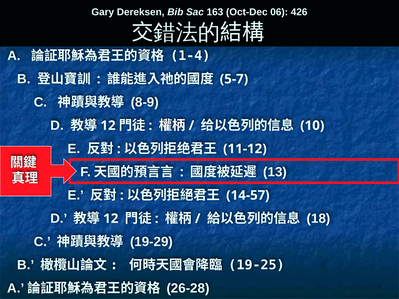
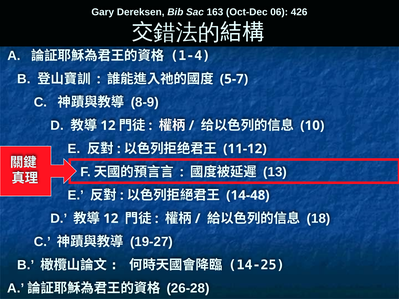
14-57: 14-57 -> 14-48
19-29: 19-29 -> 19-27
19-25: 19-25 -> 14-25
